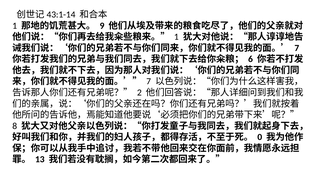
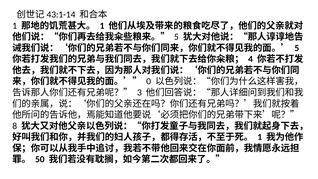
9 at (102, 26): 9 -> 1
1 at (176, 37): 1 -> 5
7 at (297, 48): 7 -> 5
6: 6 -> 4
7 at (149, 81): 7 -> 0
2: 2 -> 3
0 at (260, 137): 0 -> 1
13: 13 -> 50
